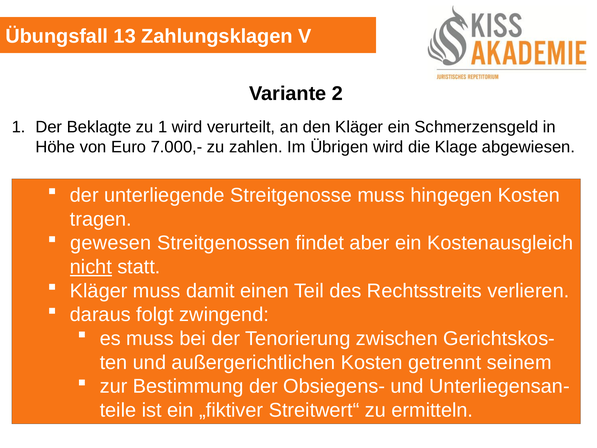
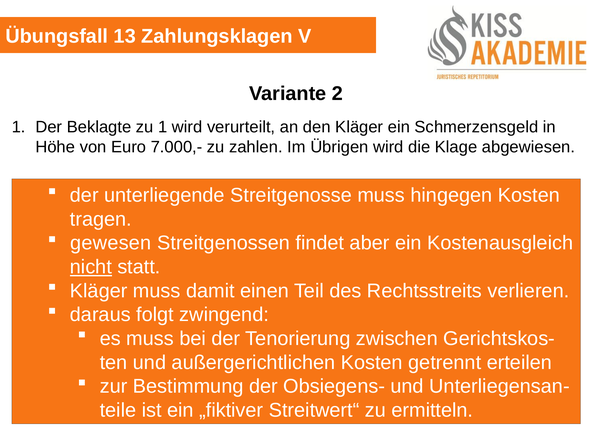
seinem: seinem -> erteilen
